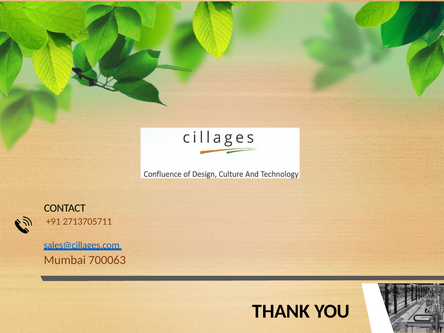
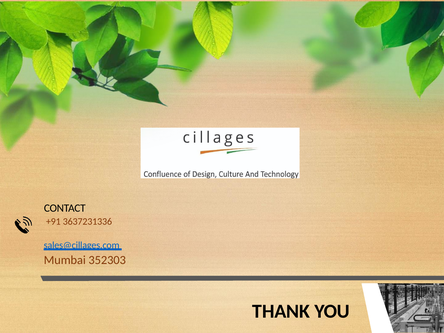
2713705711: 2713705711 -> 3637231336
700063: 700063 -> 352303
